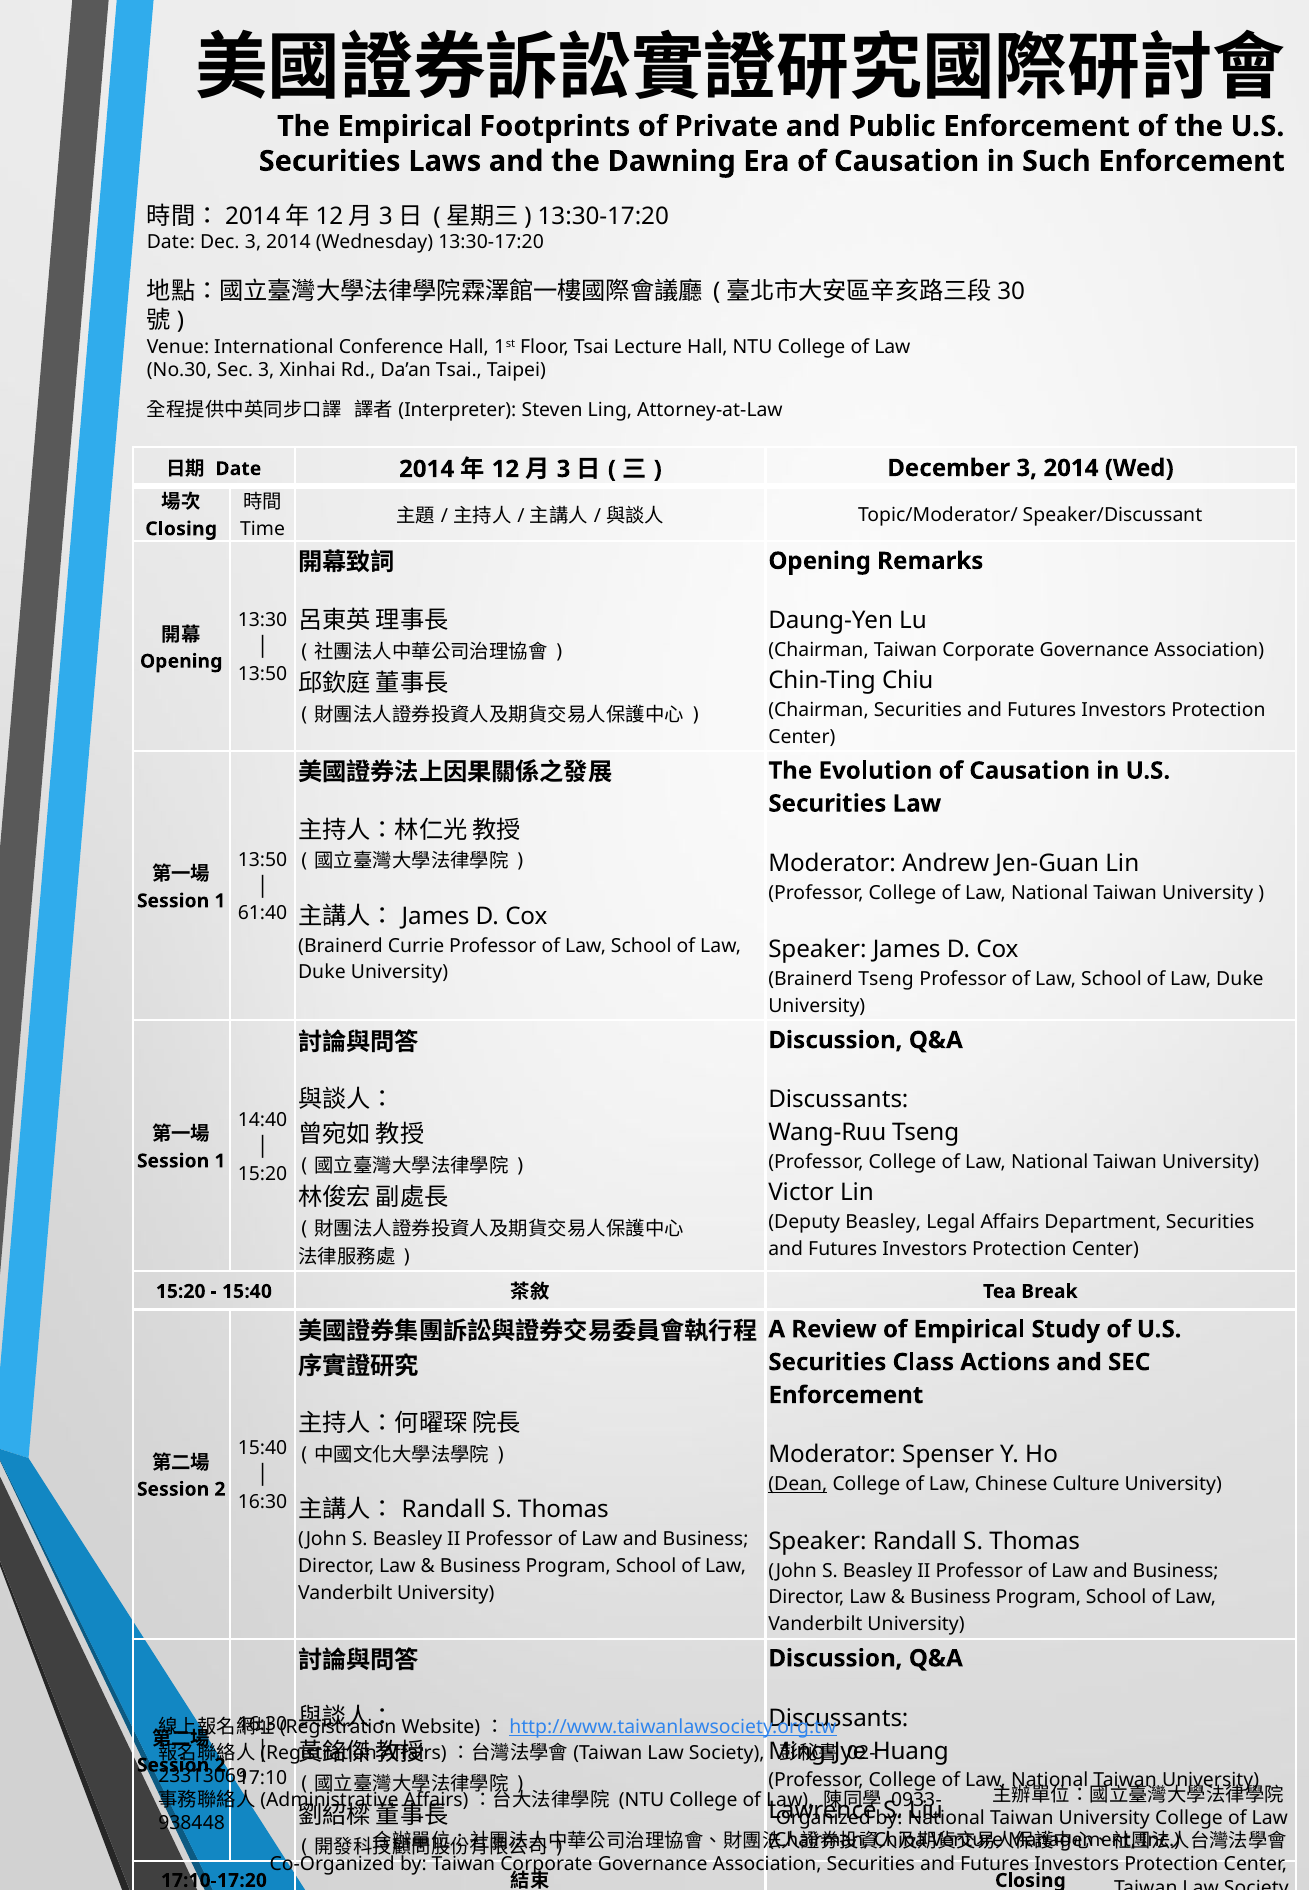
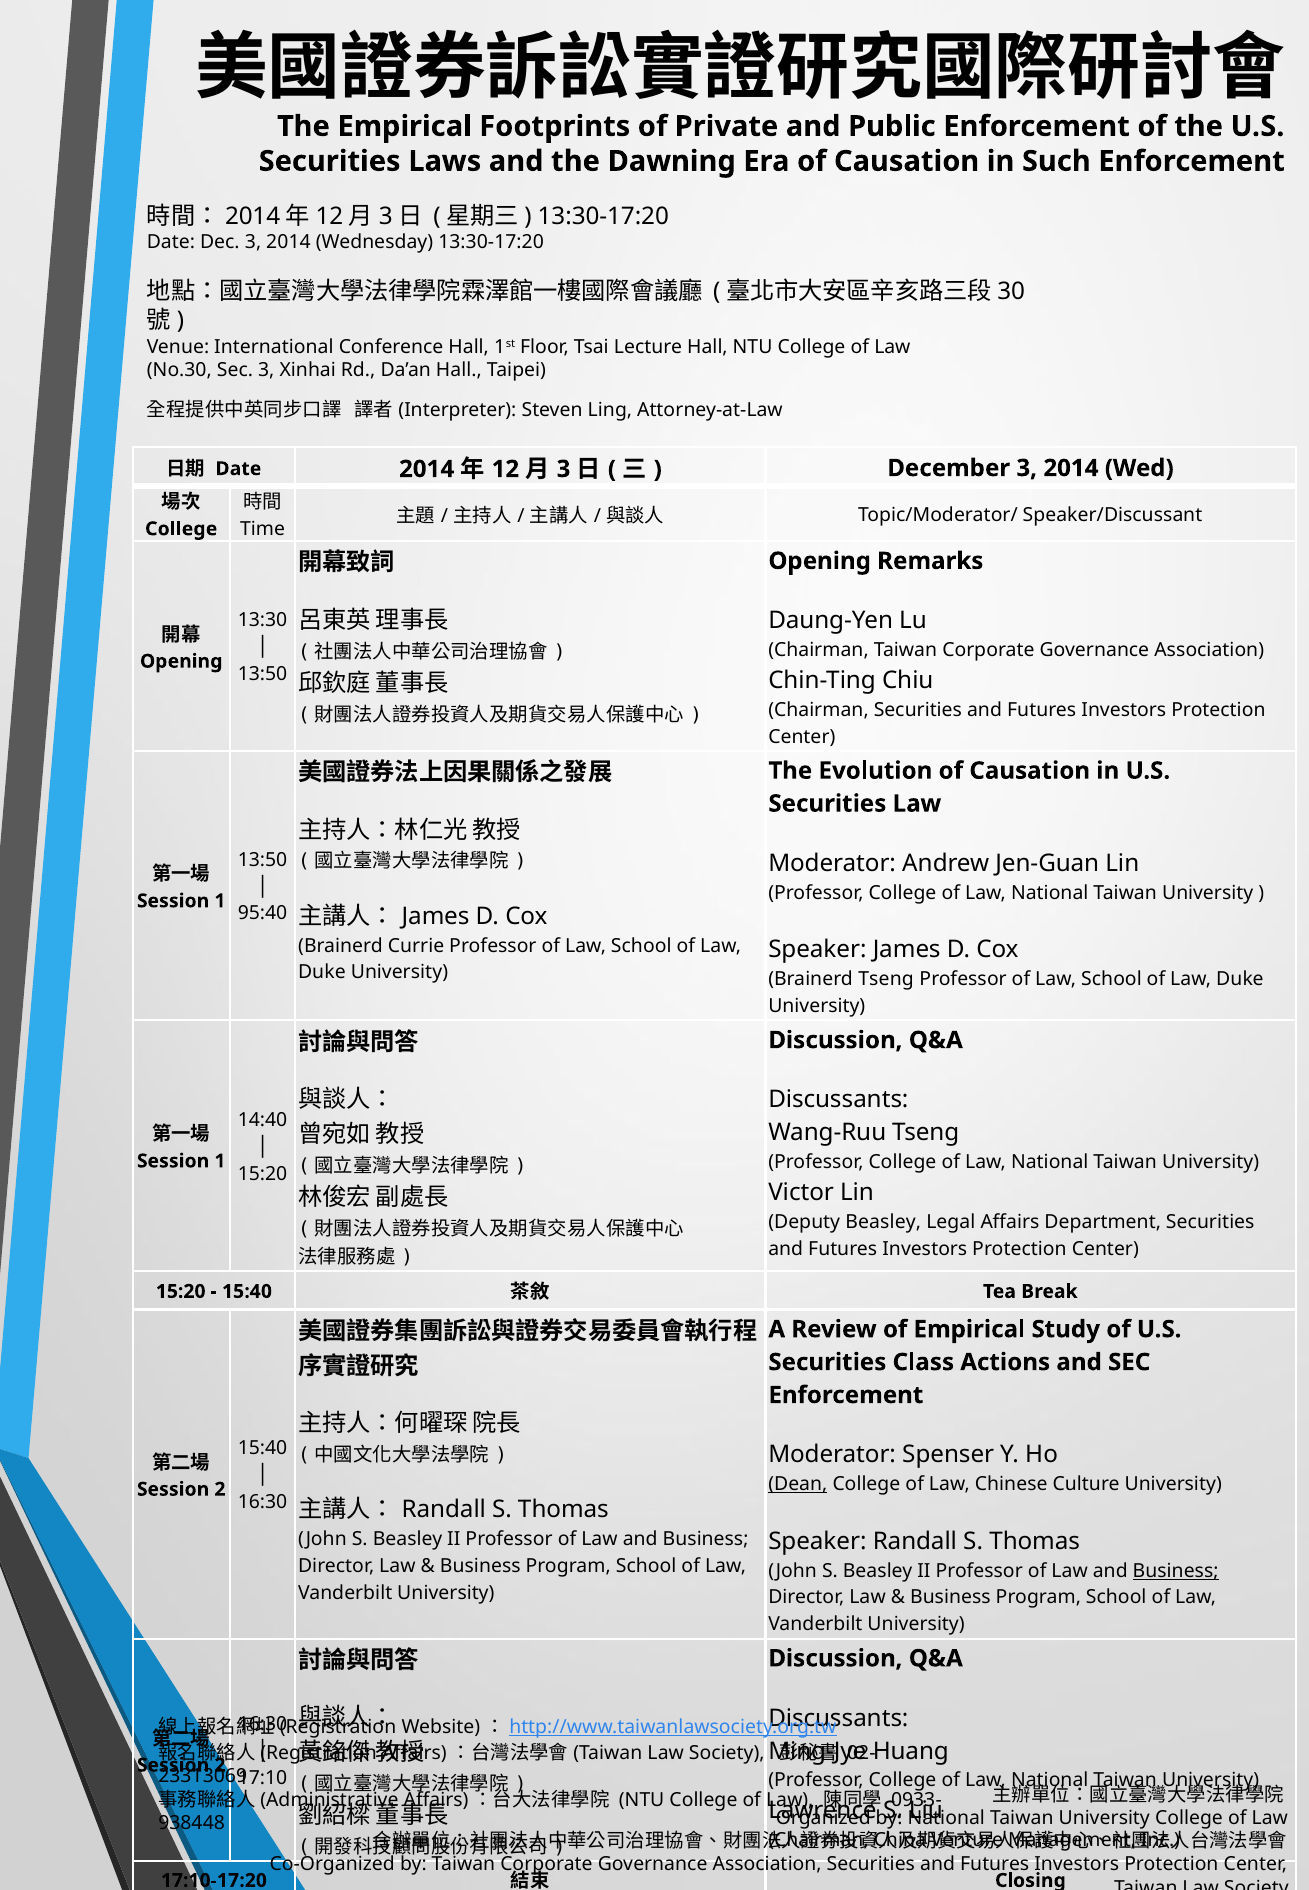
Da’an Tsai: Tsai -> Hall
Closing at (181, 529): Closing -> College
61:40: 61:40 -> 95:40
Business at (1176, 1571) underline: none -> present
